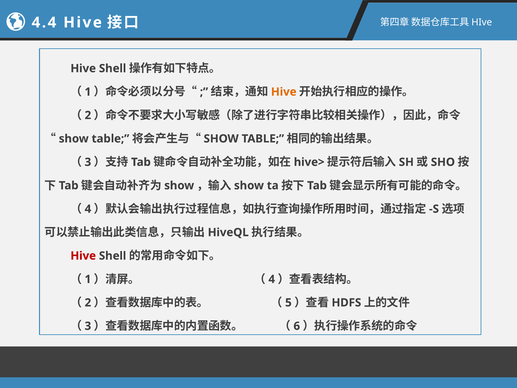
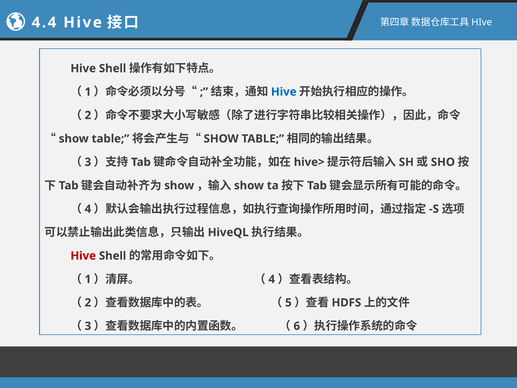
Hive at (284, 92) colour: orange -> blue
